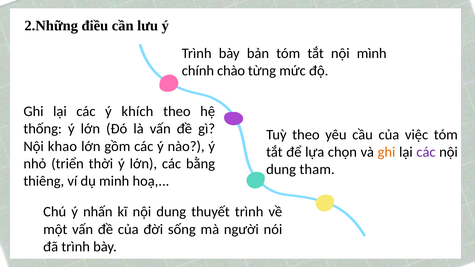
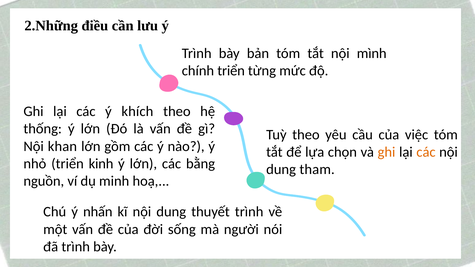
chính chào: chào -> triển
khao: khao -> khan
các at (426, 152) colour: purple -> orange
thời: thời -> kinh
thiêng: thiêng -> nguồn
